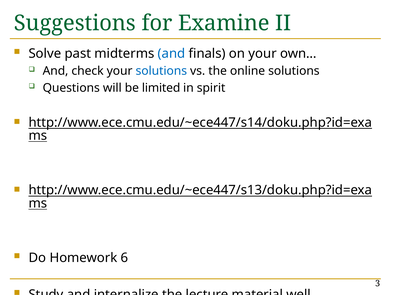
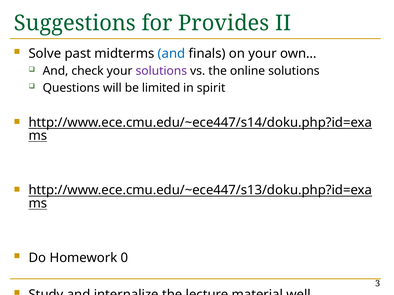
Examine: Examine -> Provides
solutions at (161, 71) colour: blue -> purple
6: 6 -> 0
